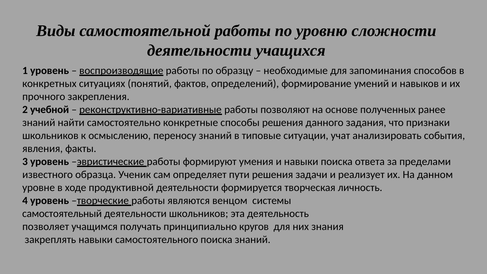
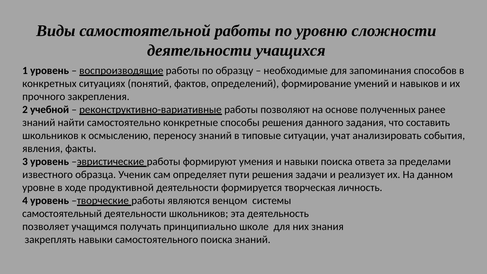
признаки: признаки -> составить
кругов: кругов -> школе
